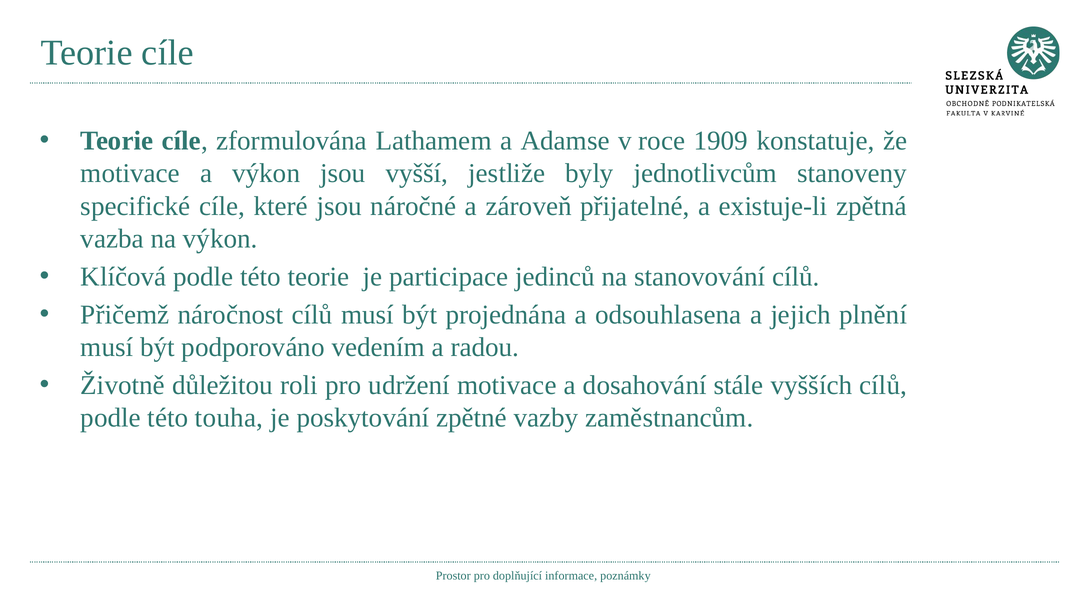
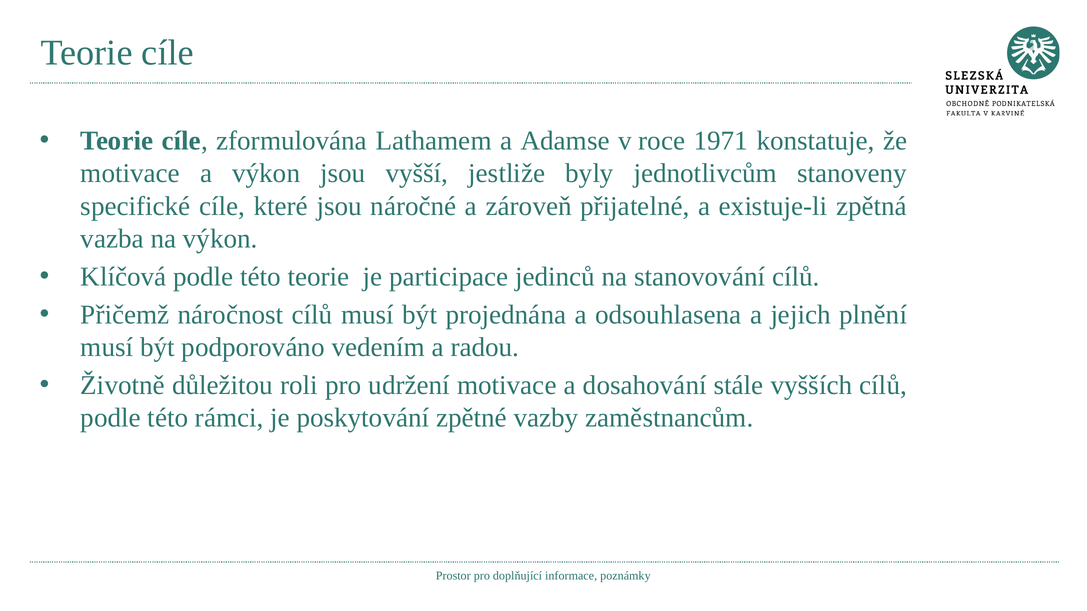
1909: 1909 -> 1971
touha: touha -> rámci
